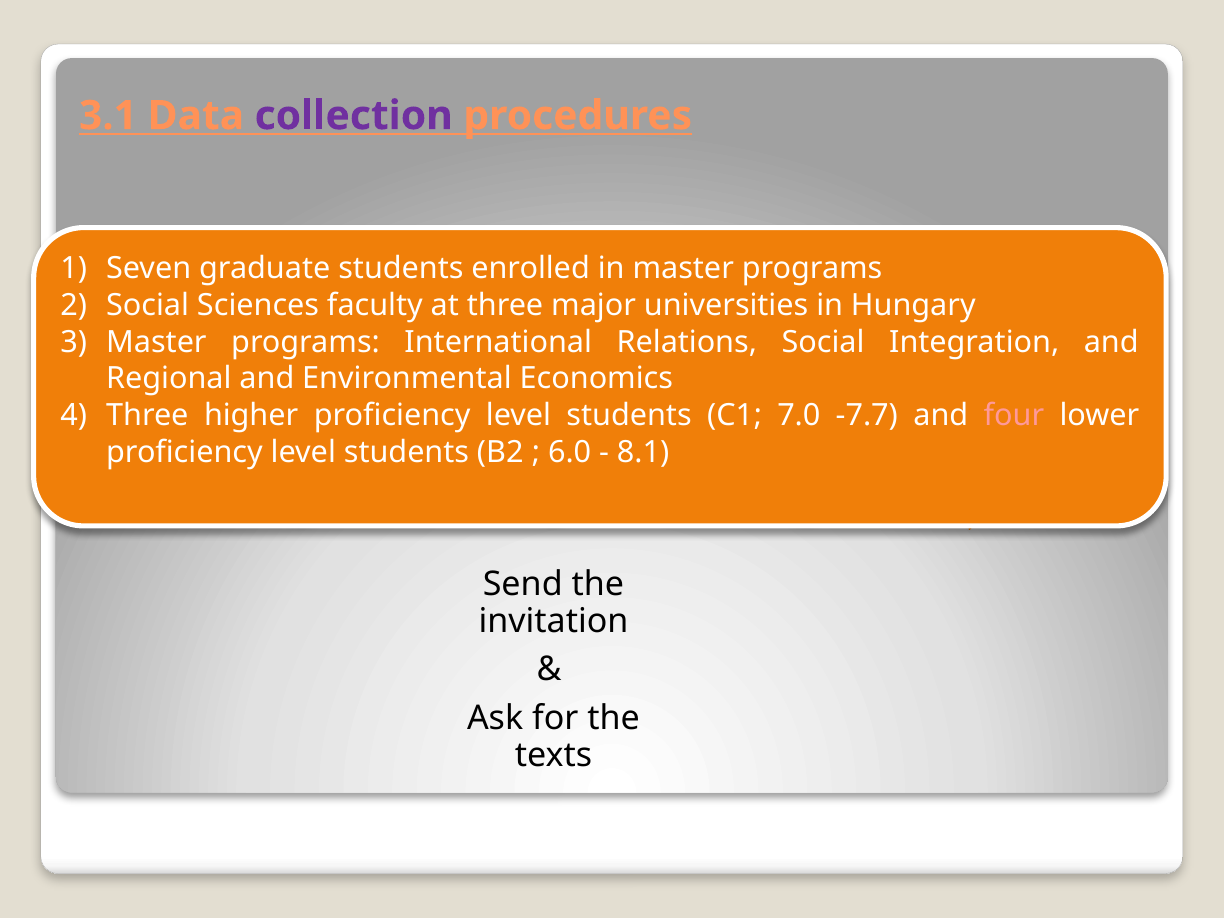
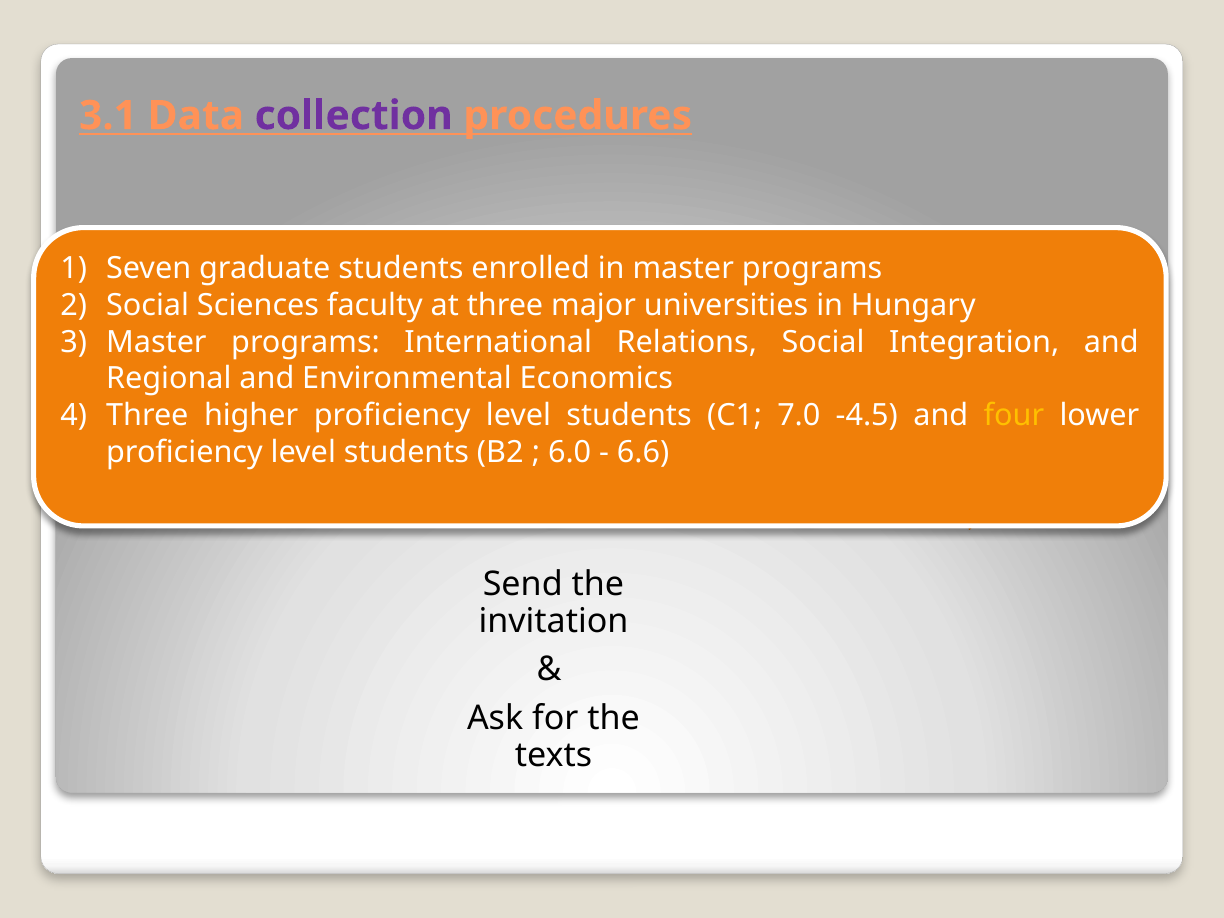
-7.7: -7.7 -> -4.5
four colour: pink -> yellow
8.1: 8.1 -> 6.6
